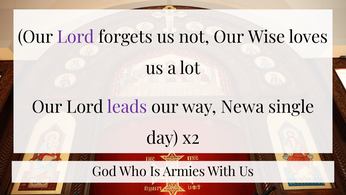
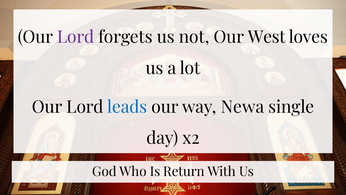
Wise: Wise -> West
leads colour: purple -> blue
Armies: Armies -> Return
